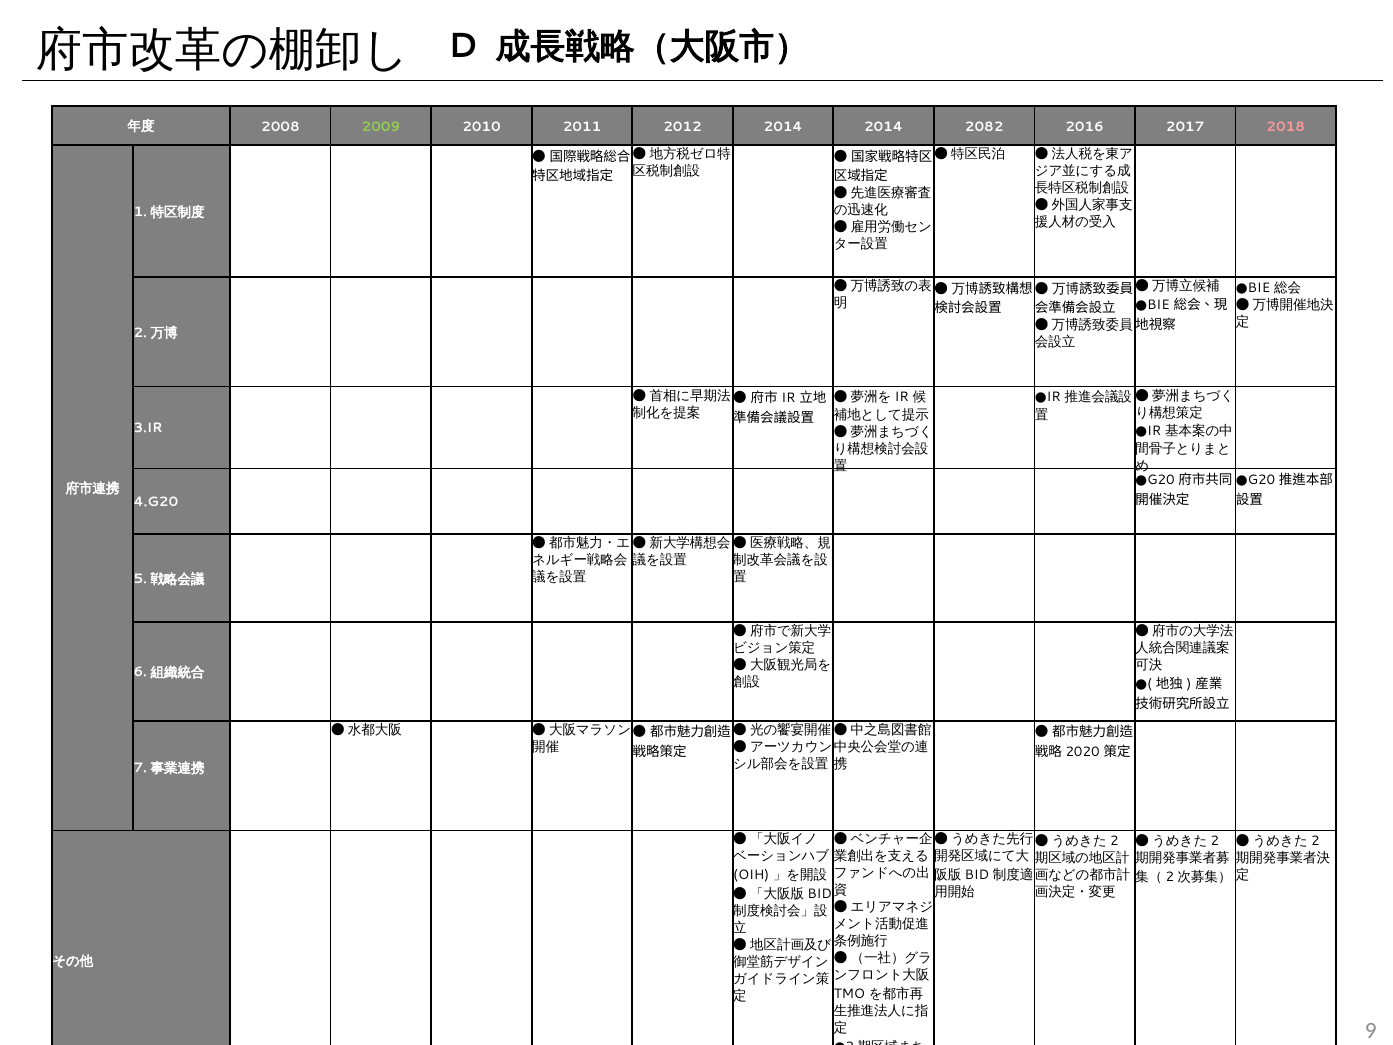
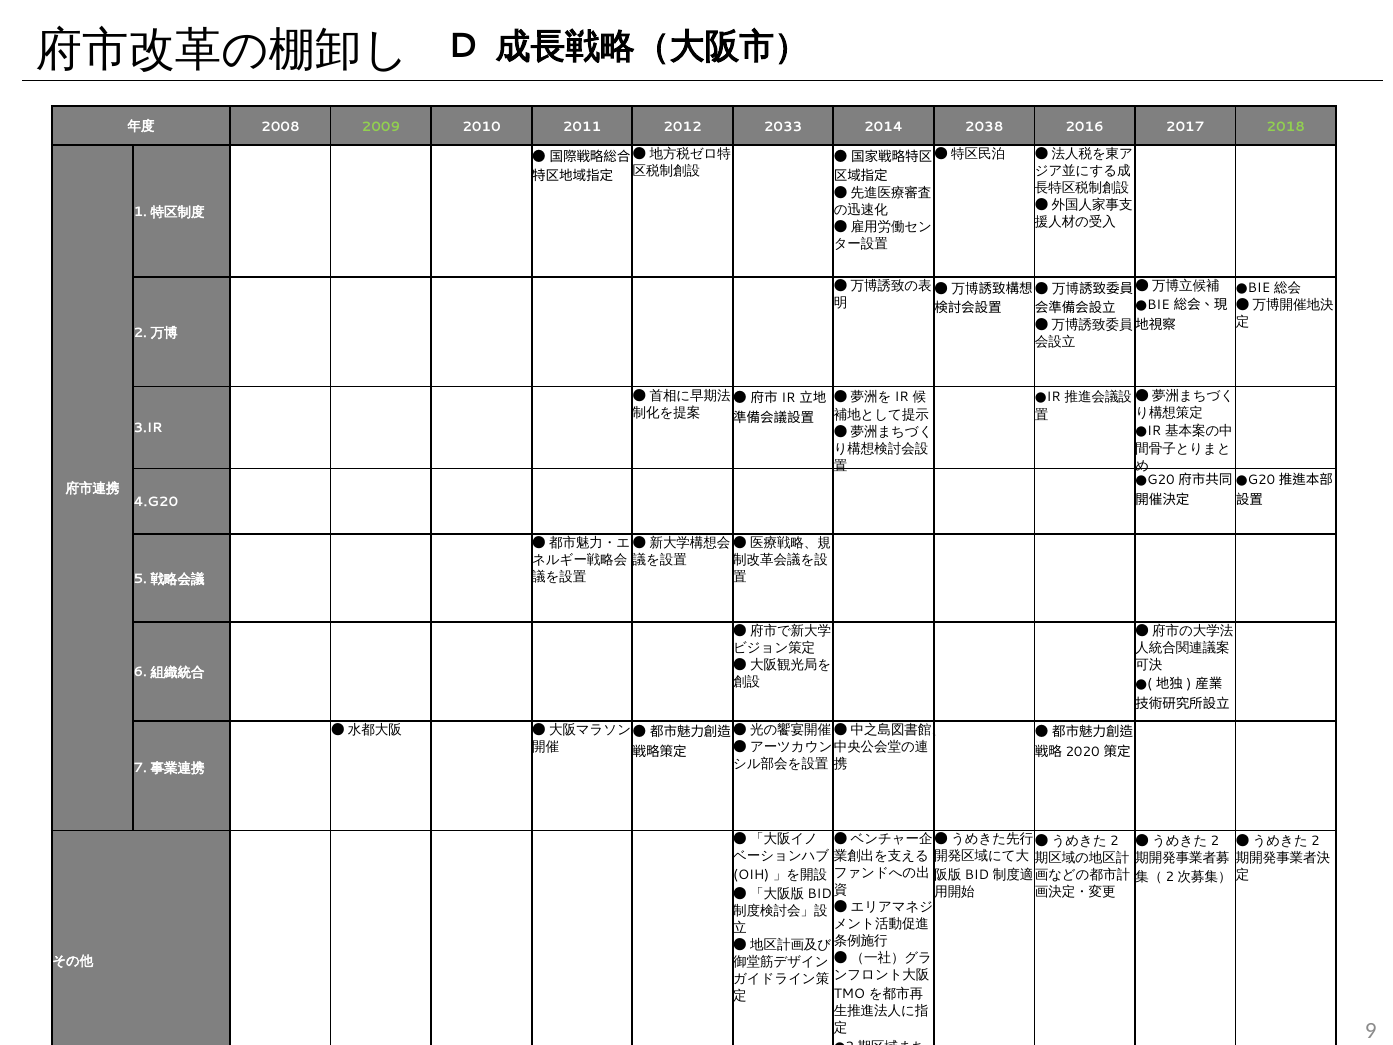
2012 2014: 2014 -> 2033
2082: 2082 -> 2038
2018 colour: pink -> light green
